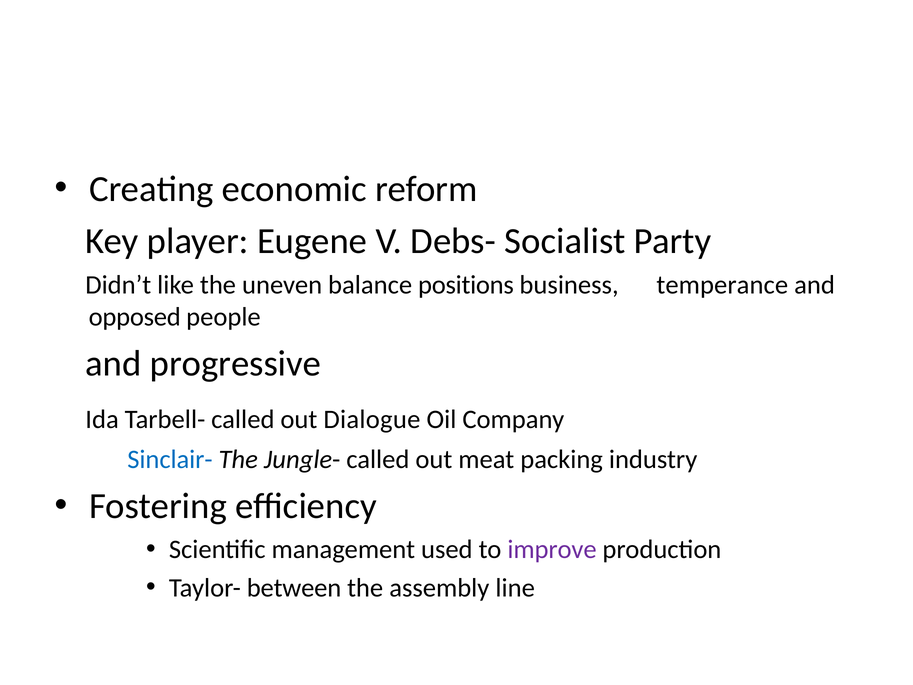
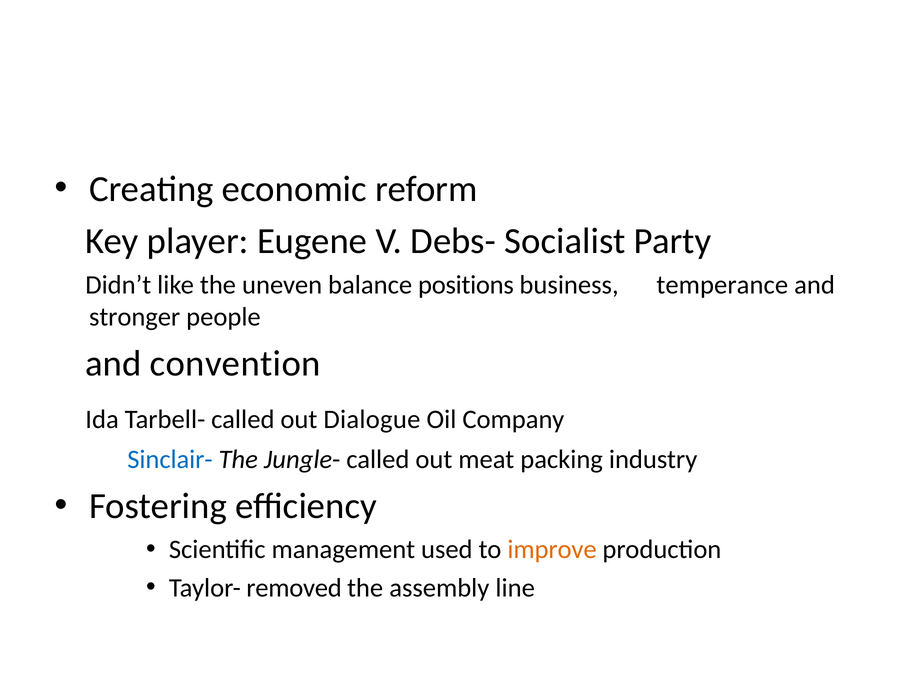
opposed: opposed -> stronger
progressive: progressive -> convention
improve colour: purple -> orange
between: between -> removed
